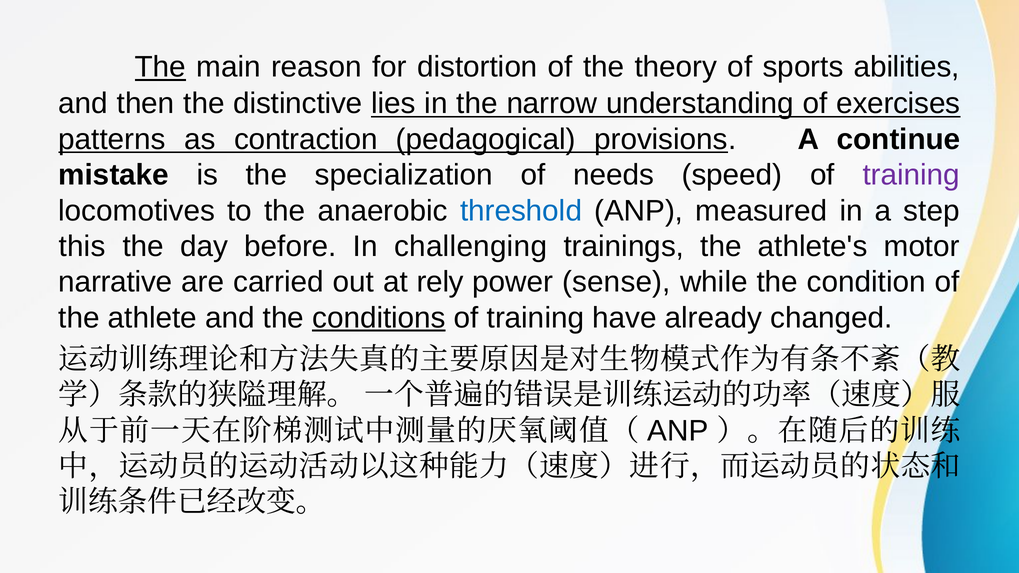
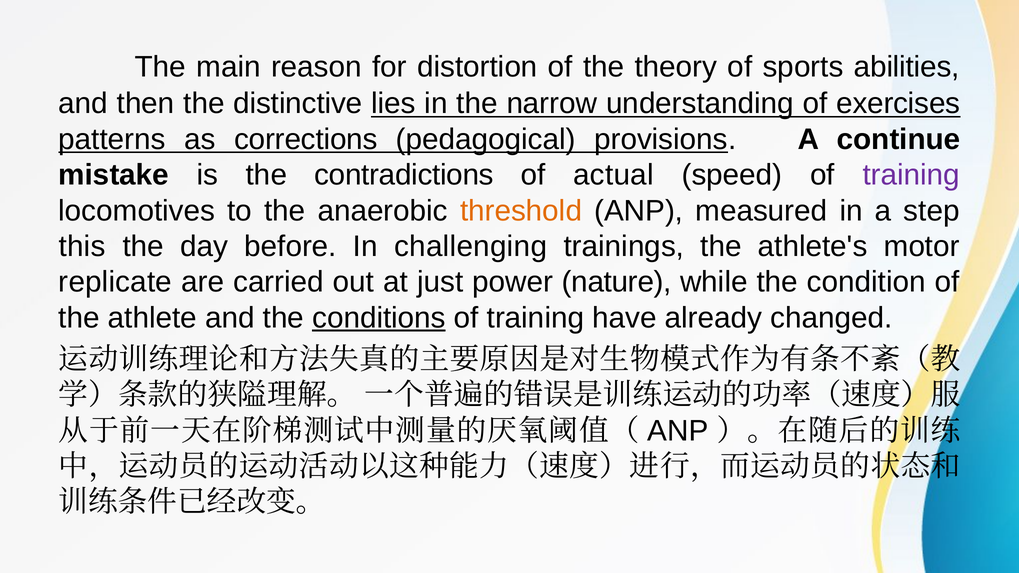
The at (160, 67) underline: present -> none
contraction: contraction -> corrections
specialization: specialization -> contradictions
needs: needs -> actual
threshold colour: blue -> orange
narrative: narrative -> replicate
rely: rely -> just
sense: sense -> nature
